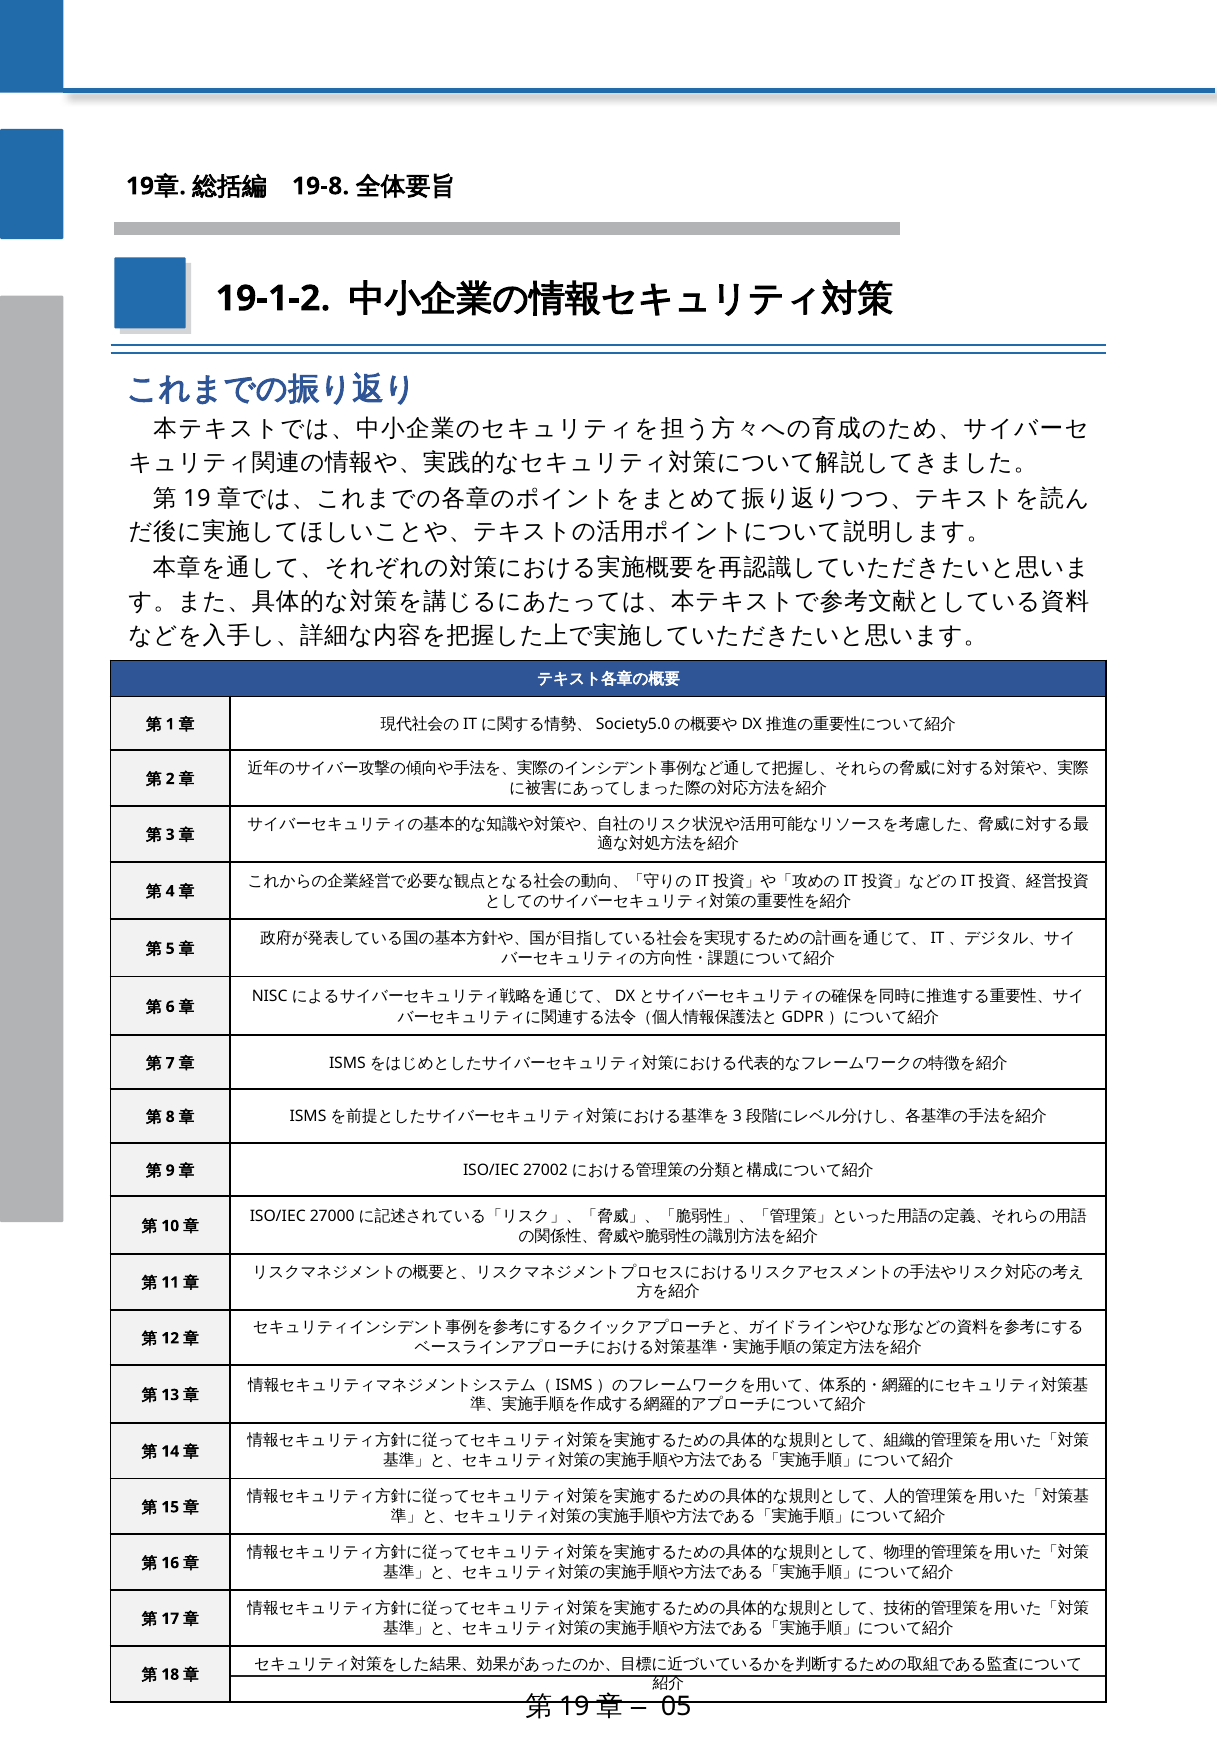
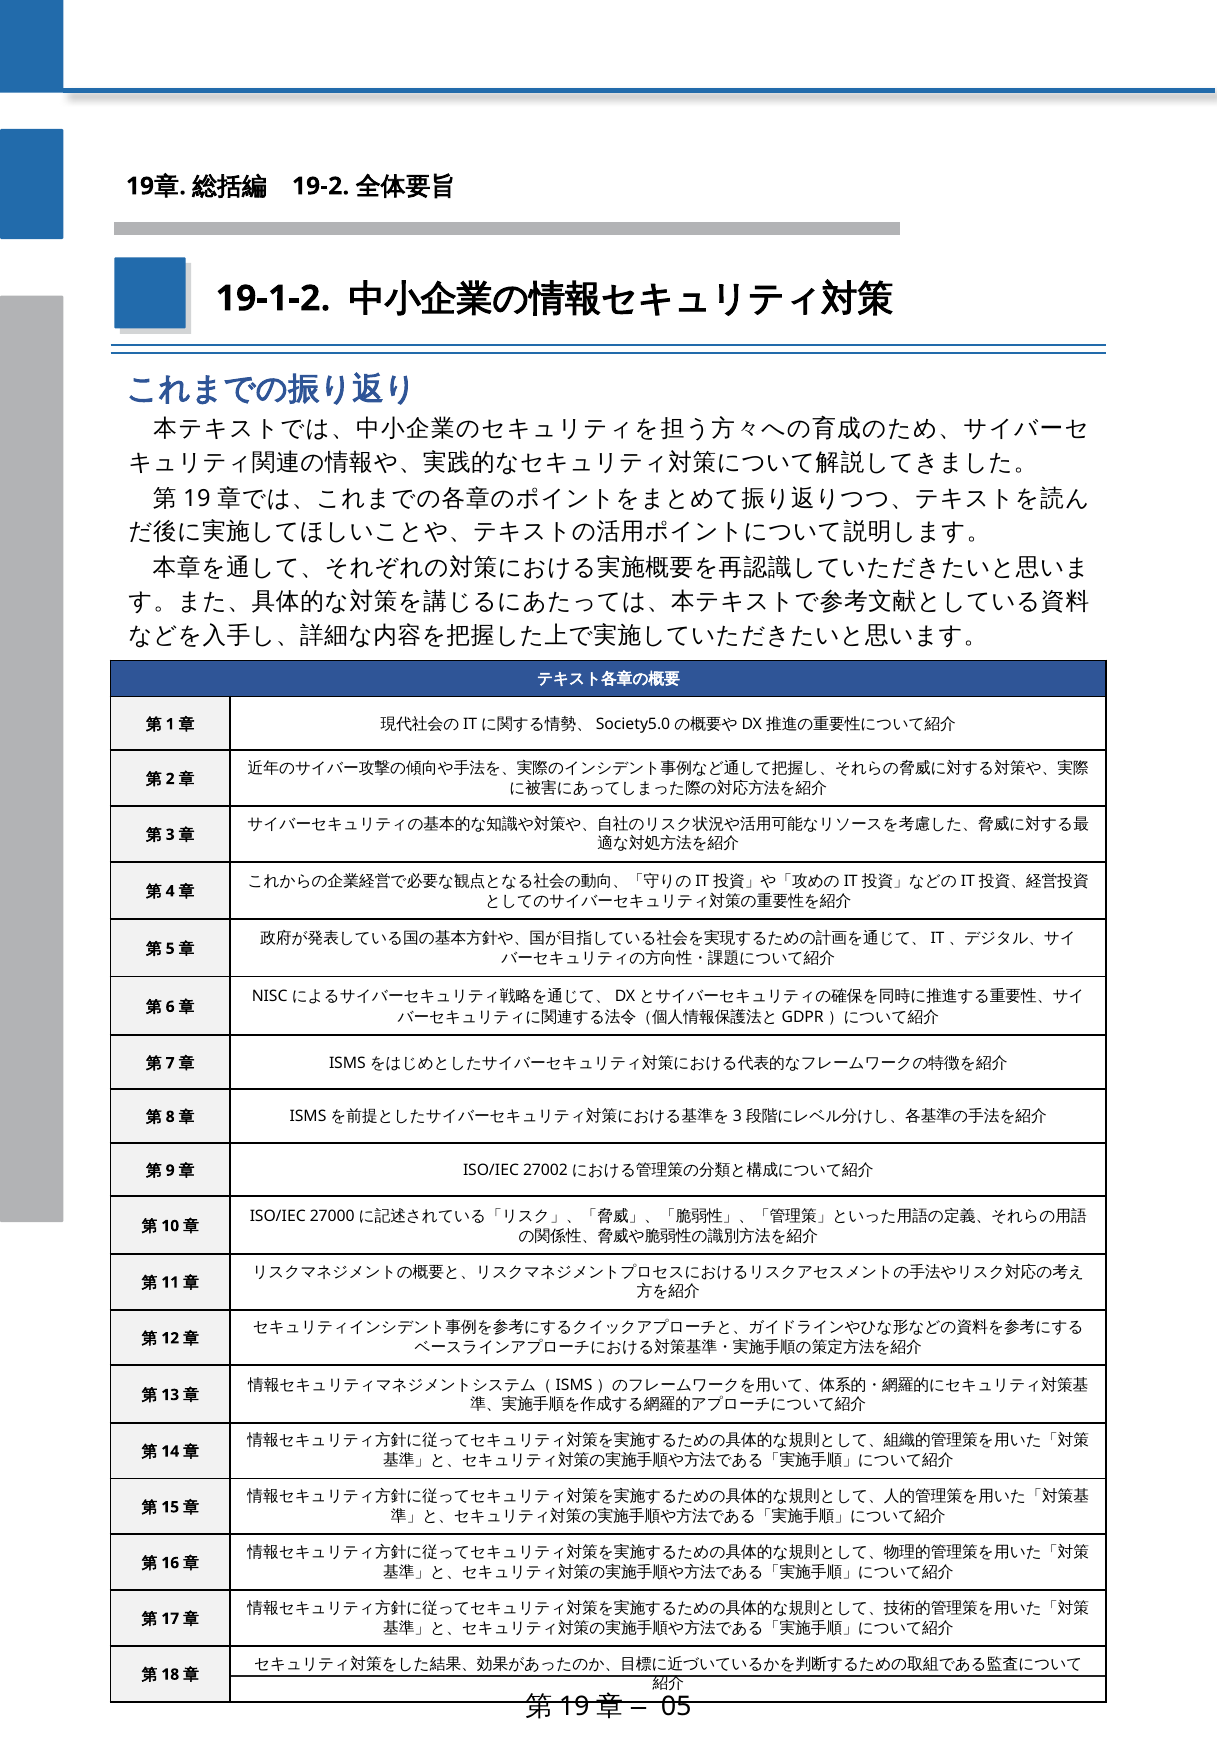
19-8: 19-8 -> 19-2
